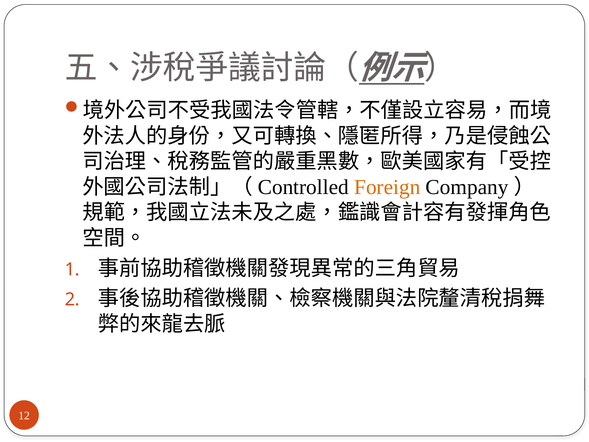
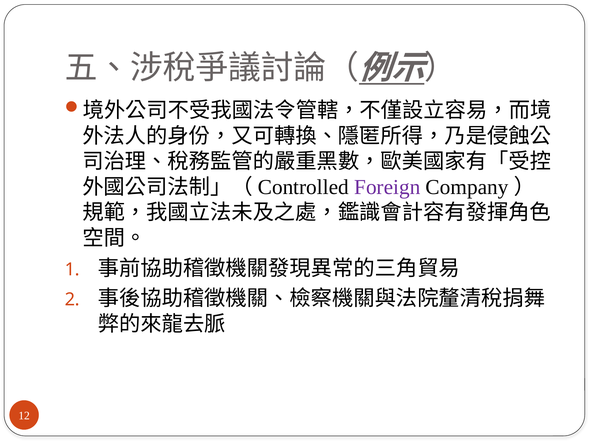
Foreign colour: orange -> purple
